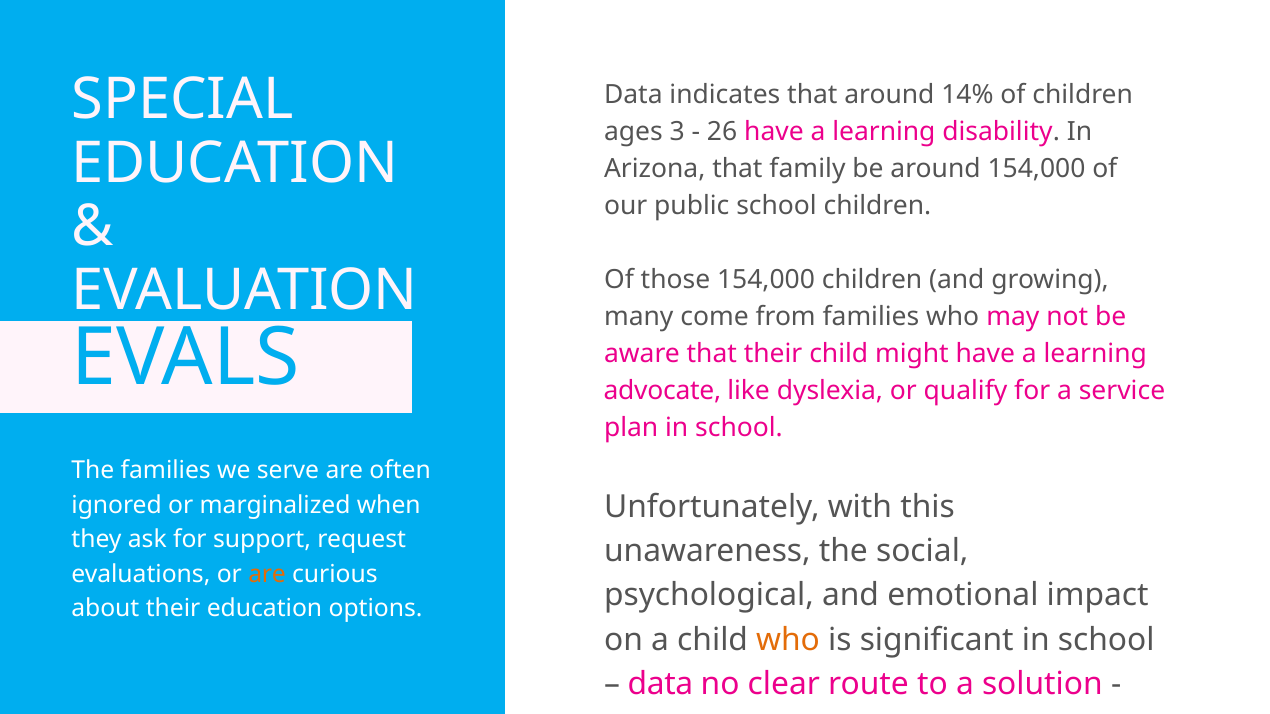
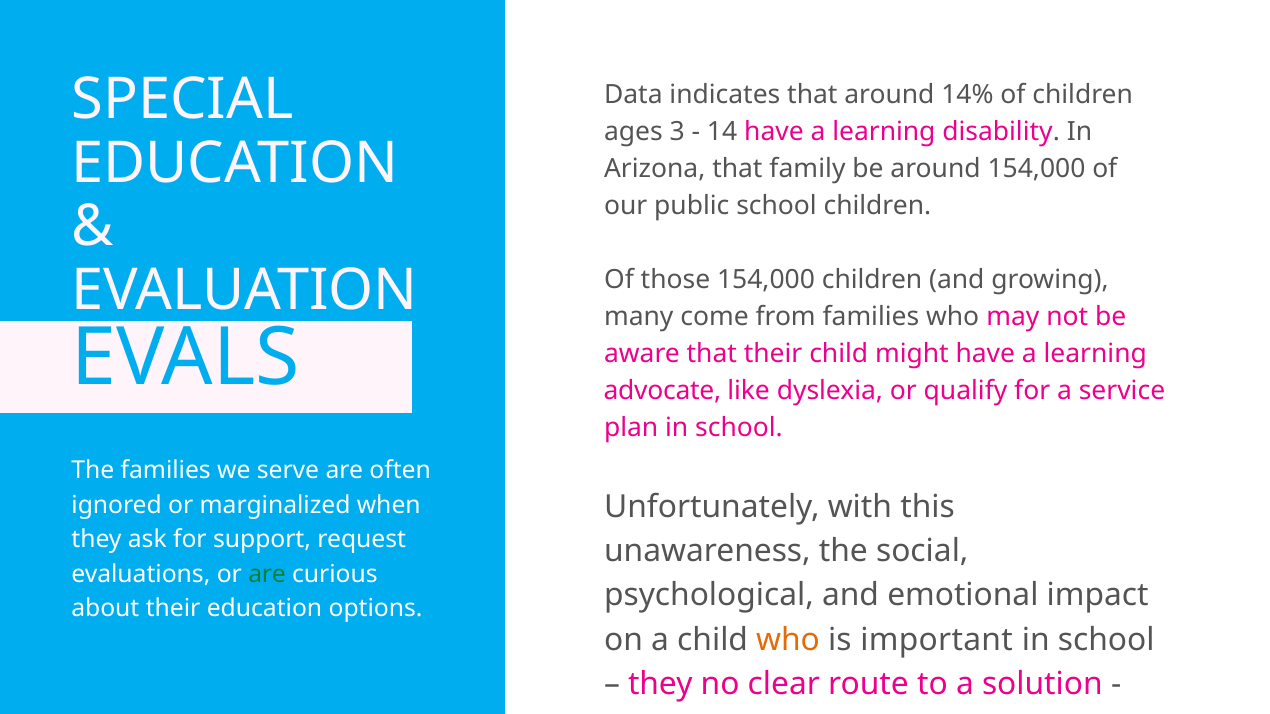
26: 26 -> 14
are at (267, 574) colour: orange -> green
significant: significant -> important
data at (660, 685): data -> they
